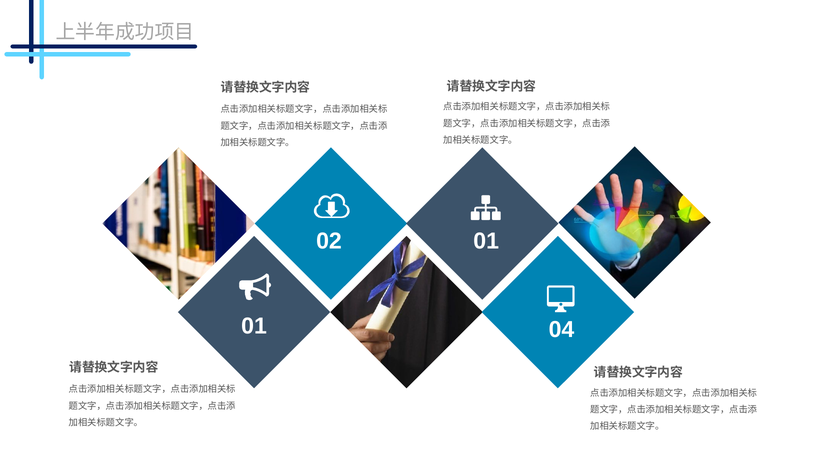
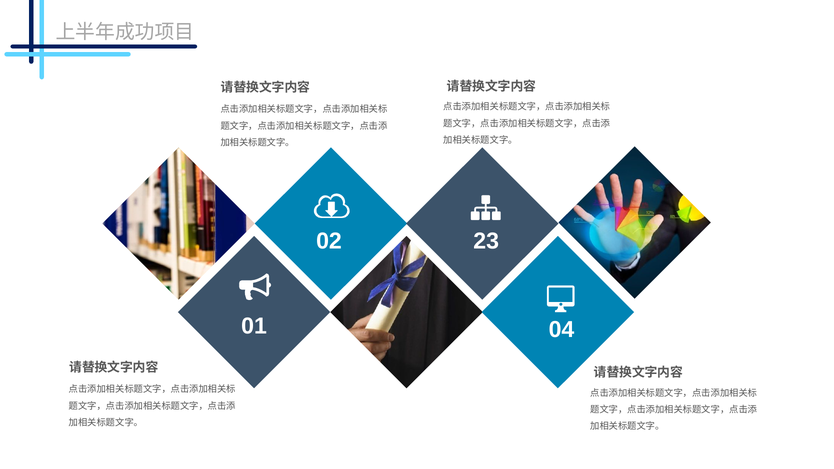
02 01: 01 -> 23
